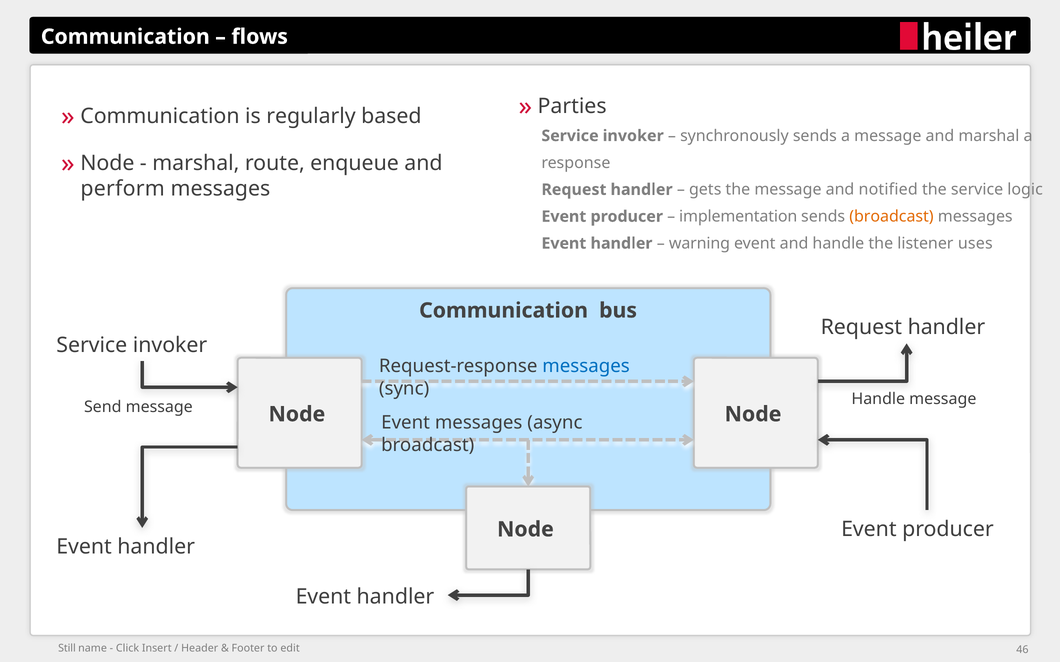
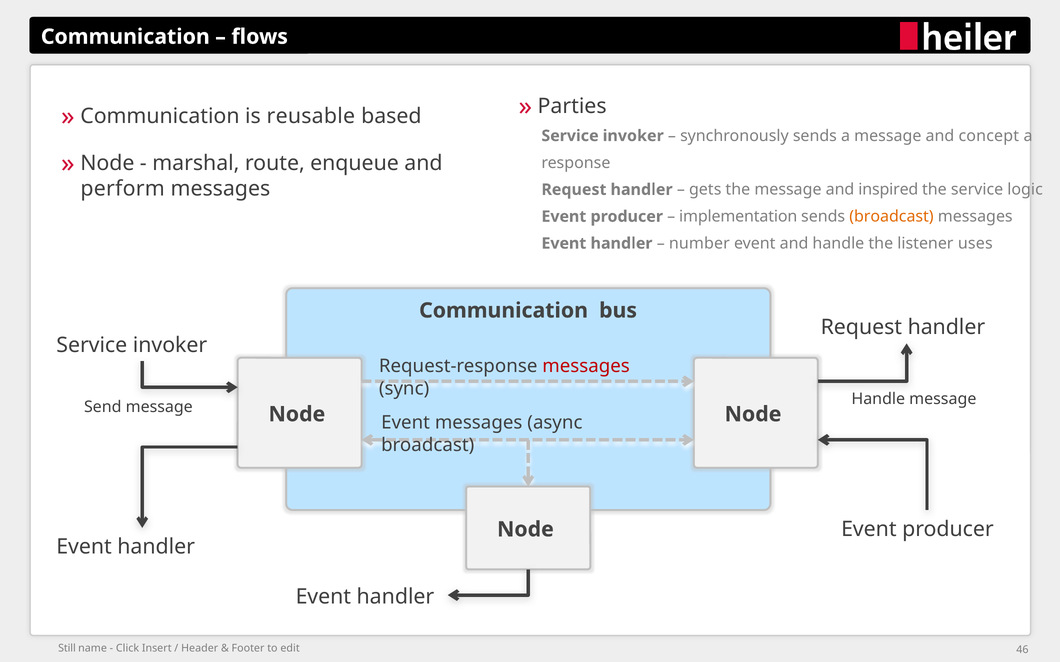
regularly: regularly -> reusable
and marshal: marshal -> concept
notified: notified -> inspired
warning: warning -> number
messages at (586, 367) colour: blue -> red
